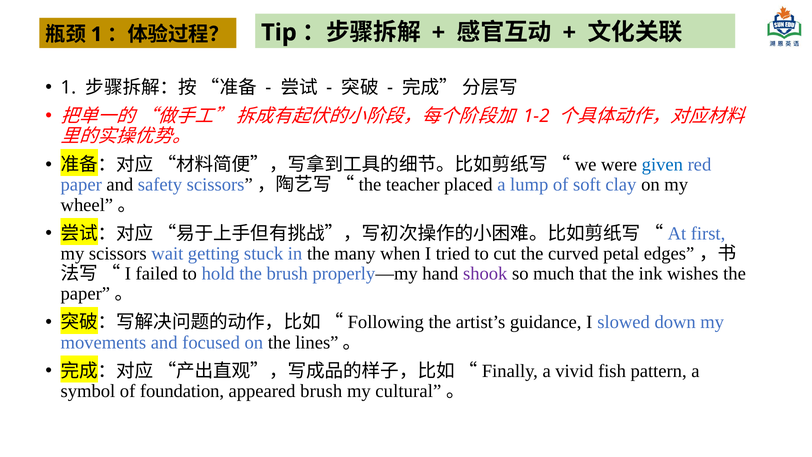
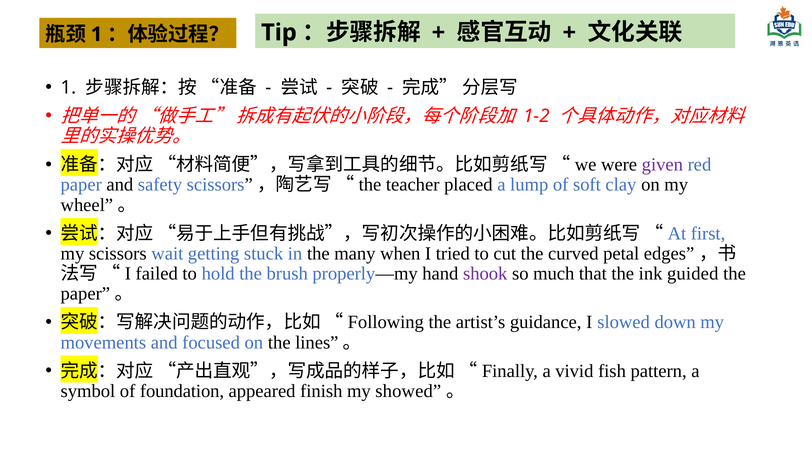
given colour: blue -> purple
wishes: wishes -> guided
appeared brush: brush -> finish
cultural: cultural -> showed
